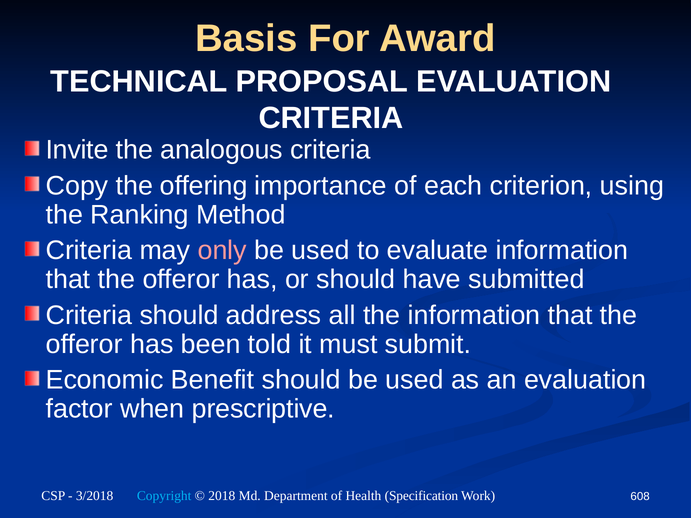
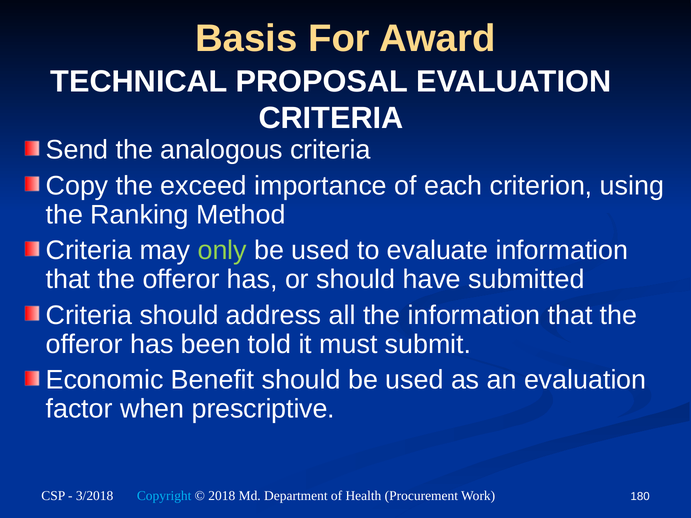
Invite: Invite -> Send
offering: offering -> exceed
only colour: pink -> light green
Specification: Specification -> Procurement
608: 608 -> 180
